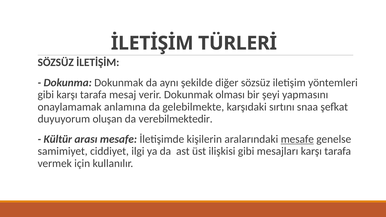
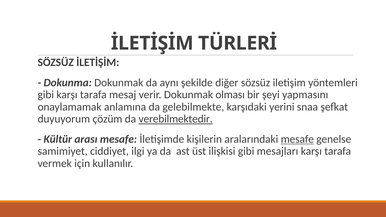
sırtını: sırtını -> yerini
oluşan: oluşan -> çözüm
verebilmektedir underline: none -> present
